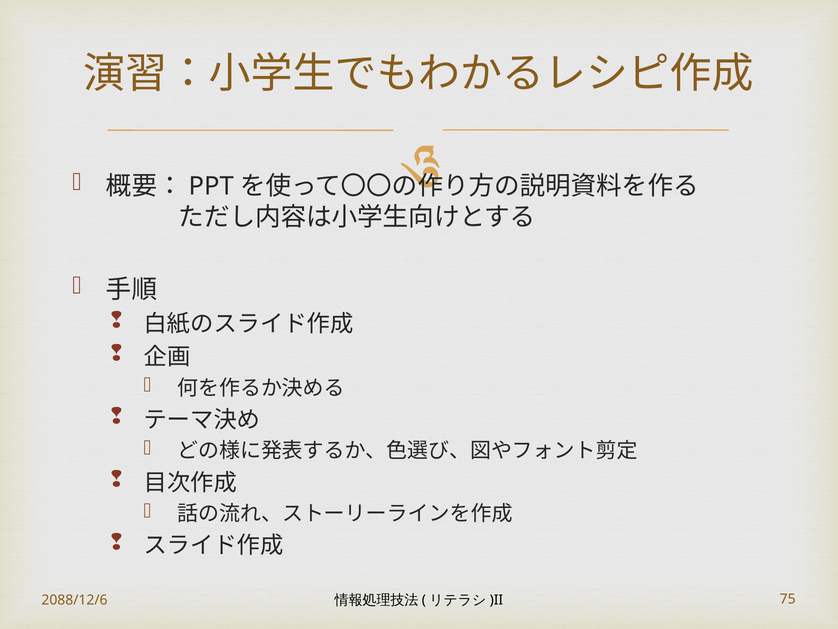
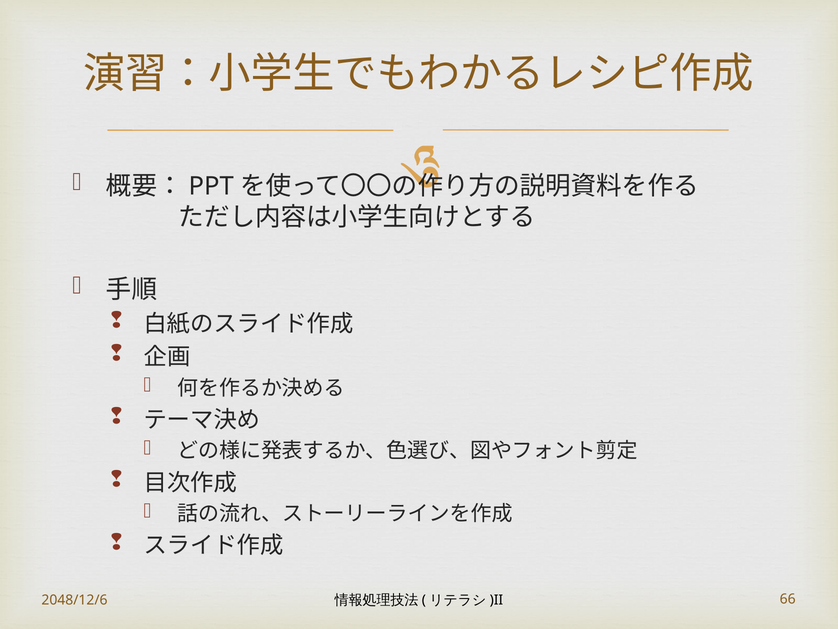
2088/12/6: 2088/12/6 -> 2048/12/6
75: 75 -> 66
